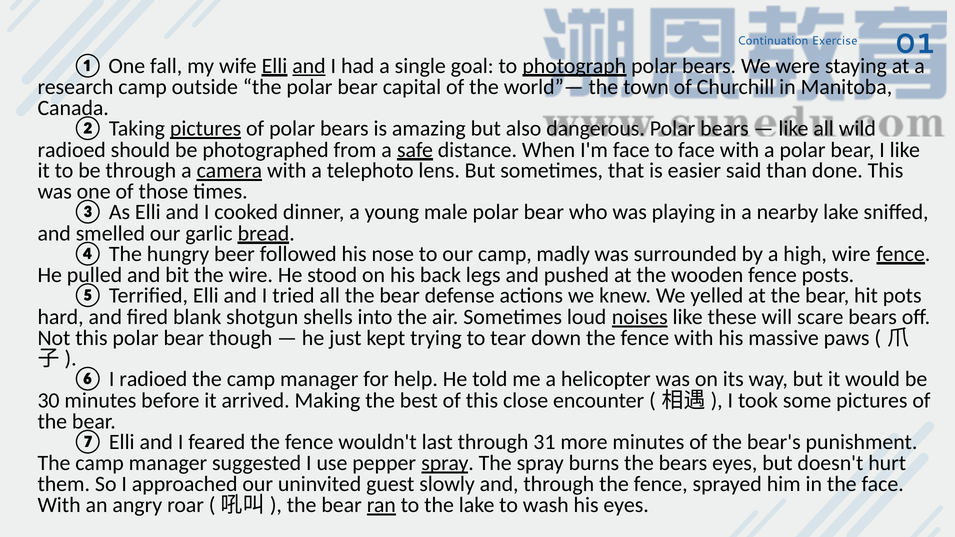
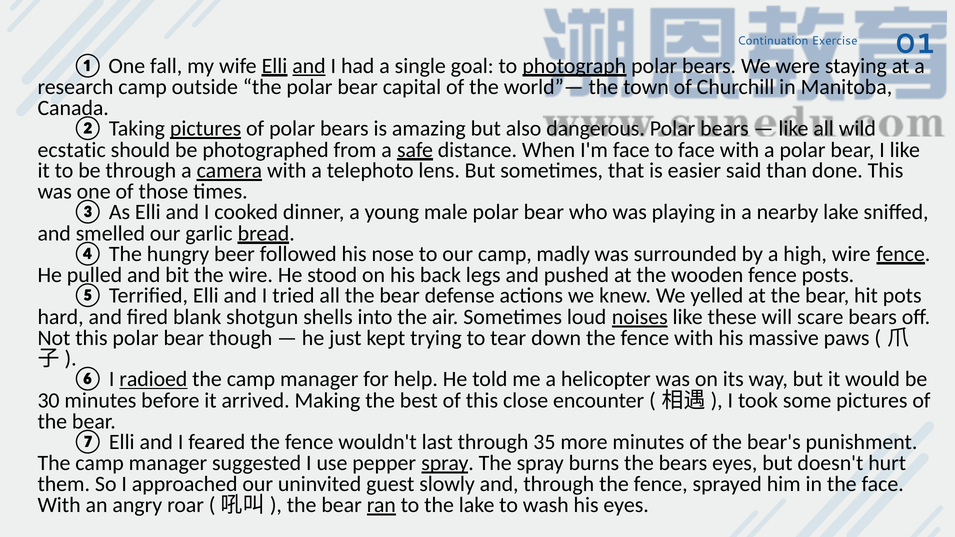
radioed at (72, 150): radioed -> ecstatic
radioed at (153, 379) underline: none -> present
31: 31 -> 35
